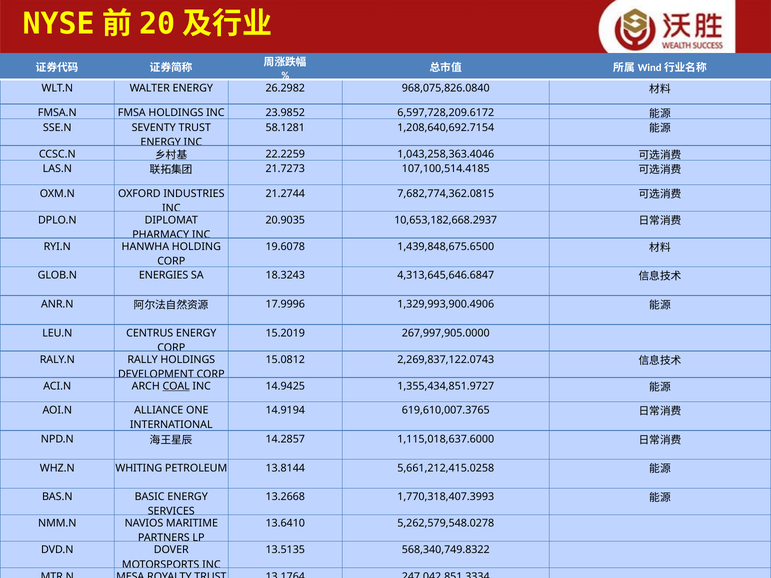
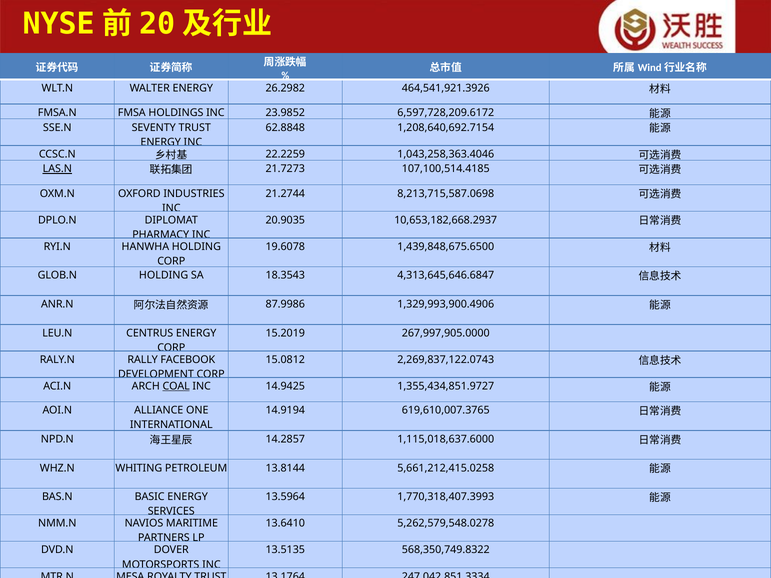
968,075,826.0840: 968,075,826.0840 -> 464,541,921.3926
58.1281: 58.1281 -> 62.8848
LAS.N underline: none -> present
7,682,774,362.0815: 7,682,774,362.0815 -> 8,213,715,587.0698
GLOB.N ENERGIES: ENERGIES -> HOLDING
18.3243: 18.3243 -> 18.3543
17.9996: 17.9996 -> 87.9986
RALLY HOLDINGS: HOLDINGS -> FACEBOOK
13.2668: 13.2668 -> 13.5964
568,340,749.8322: 568,340,749.8322 -> 568,350,749.8322
